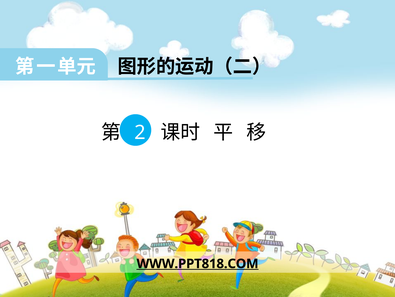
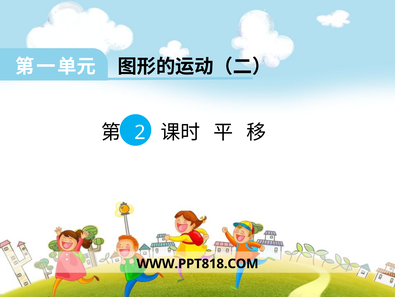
WWW.PPT818.COM underline: present -> none
